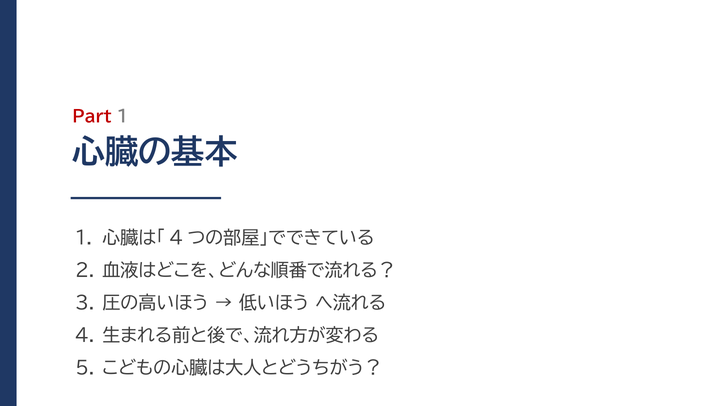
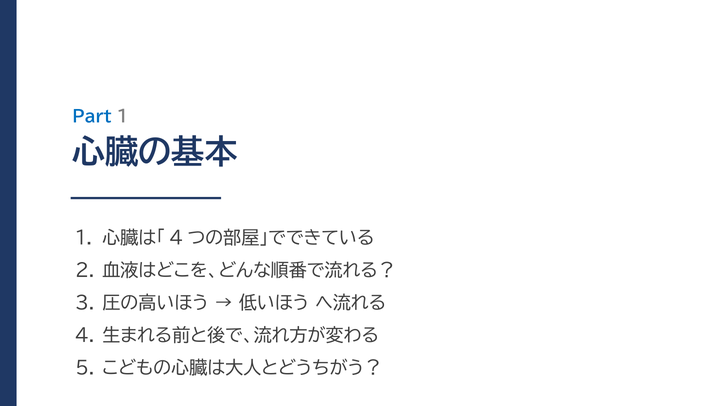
Part colour: red -> blue
